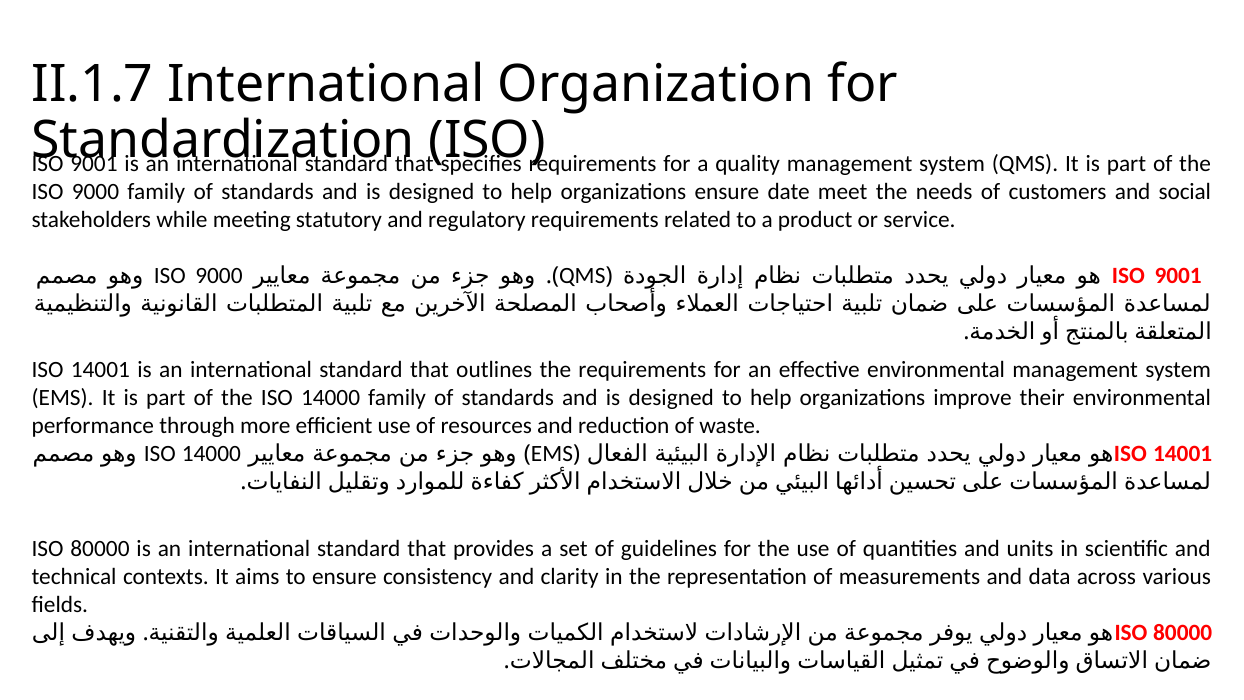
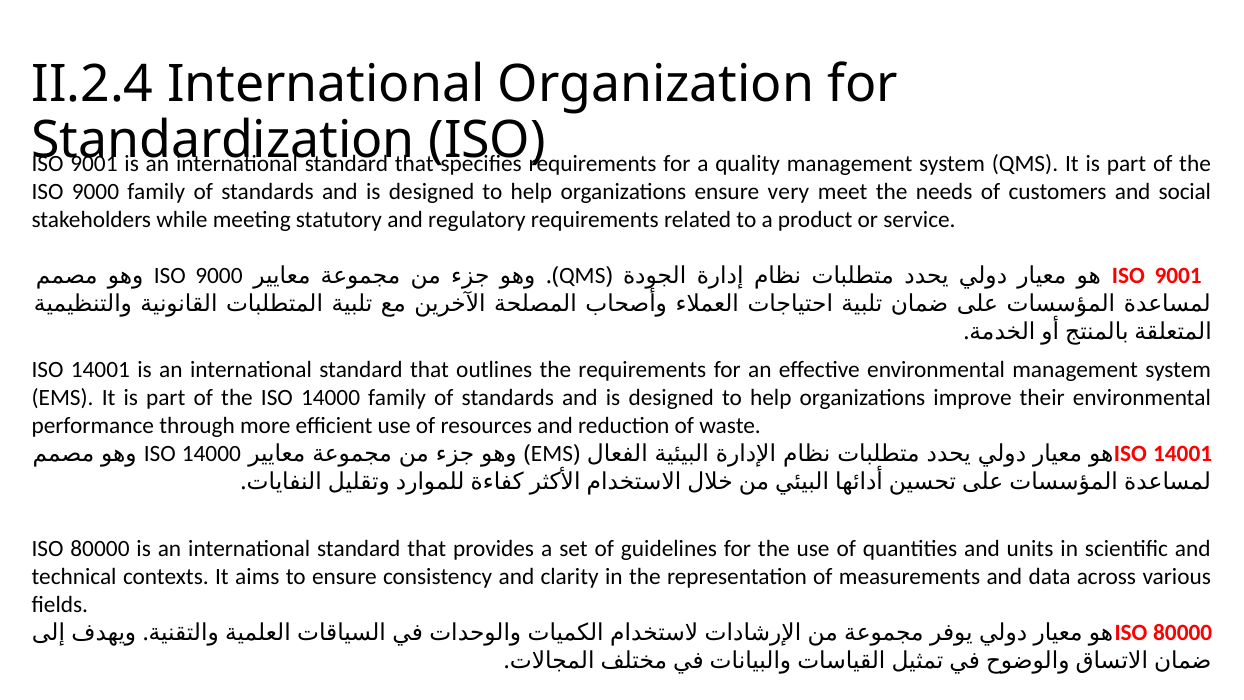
II.1.7: II.1.7 -> II.2.4
date: date -> very
